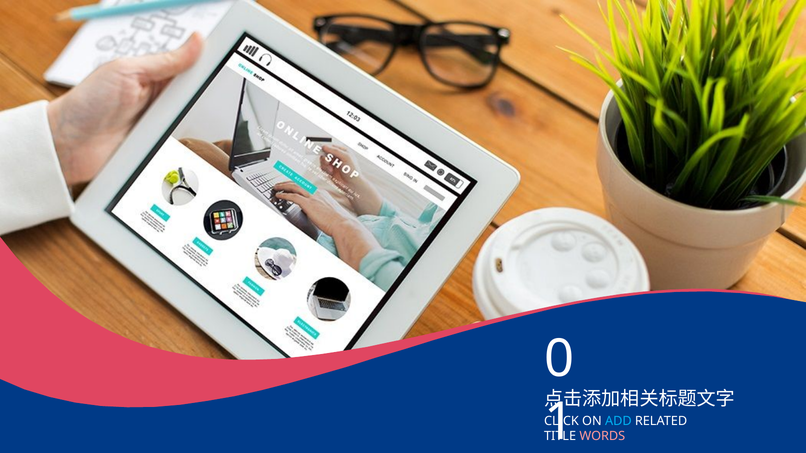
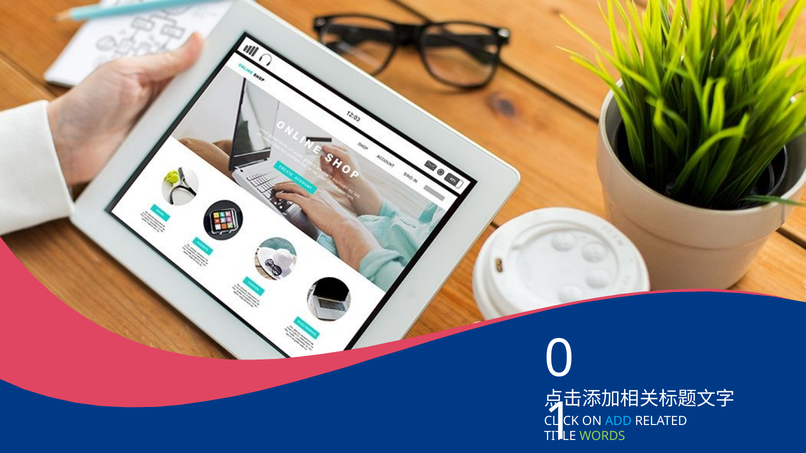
WORDS colour: pink -> light green
